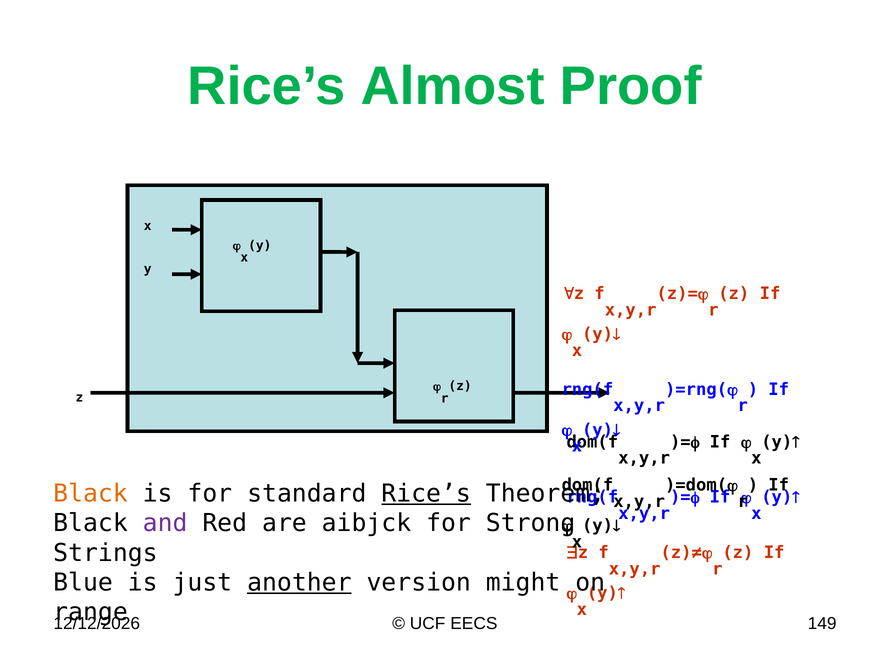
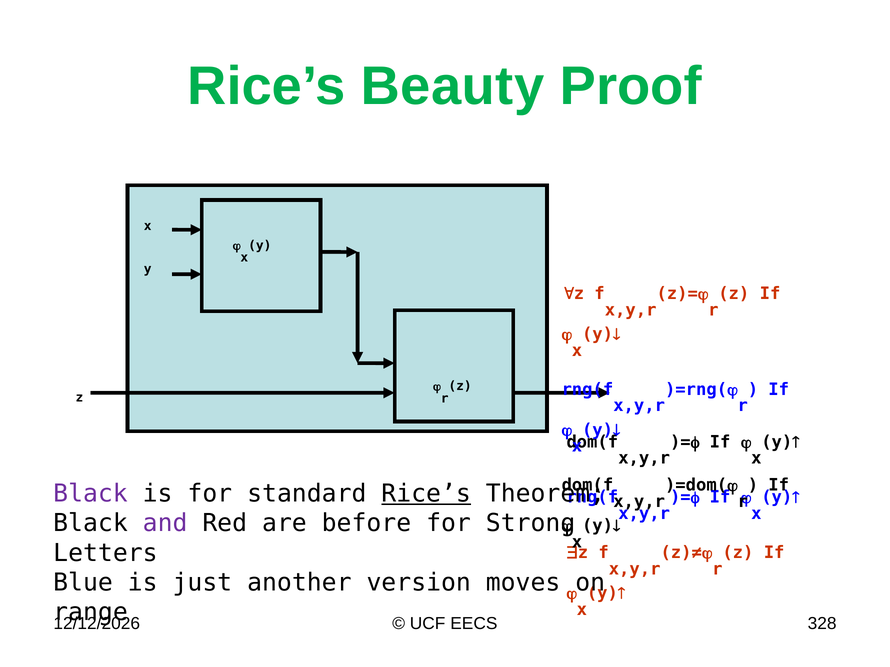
Almost: Almost -> Beauty
Black at (90, 494) colour: orange -> purple
aibjck: aibjck -> before
Strings: Strings -> Letters
another underline: present -> none
might: might -> moves
149: 149 -> 328
